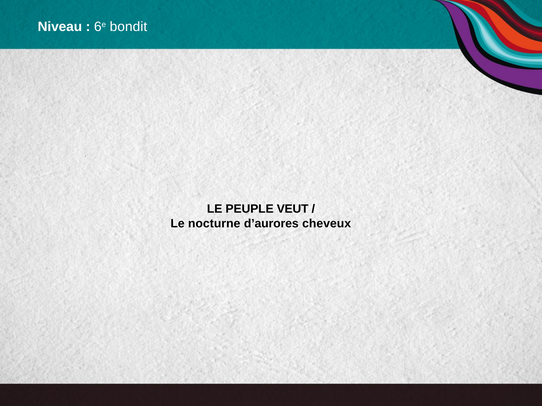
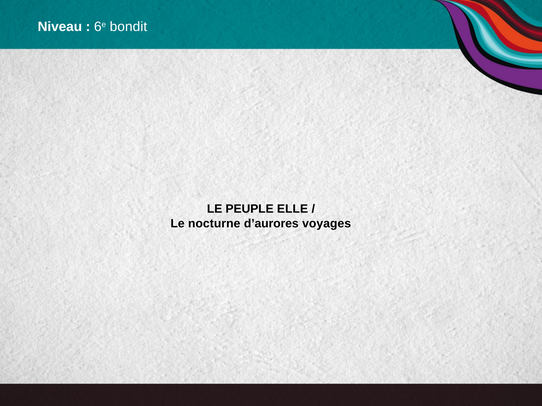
VEUT: VEUT -> ELLE
cheveux: cheveux -> voyages
